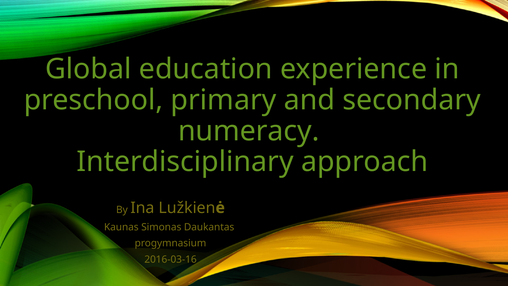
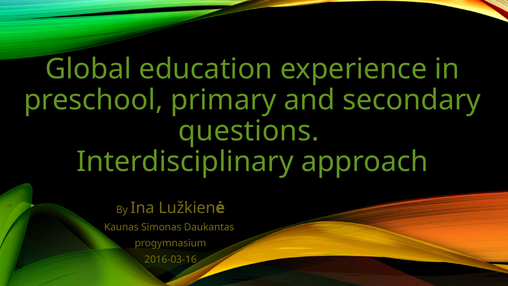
numeracy: numeracy -> questions
